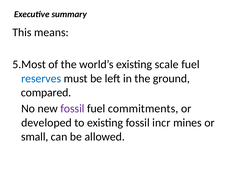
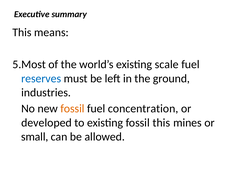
compared: compared -> industries
fossil at (72, 108) colour: purple -> orange
commitments: commitments -> concentration
fossil incr: incr -> this
